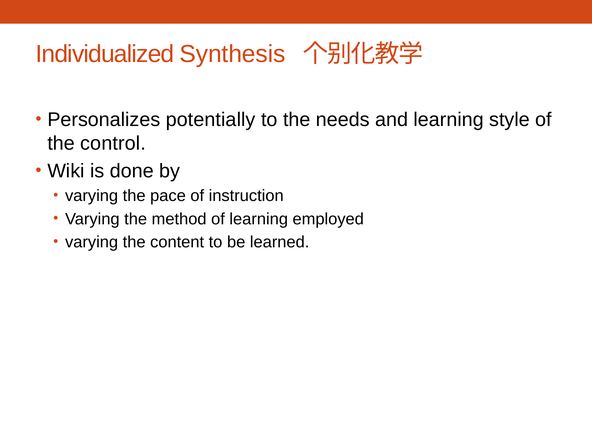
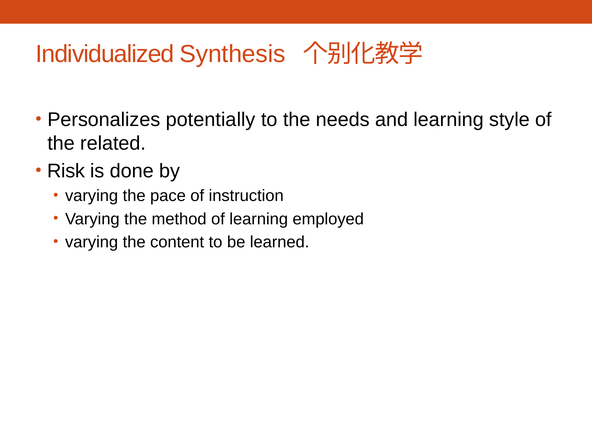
control: control -> related
Wiki: Wiki -> Risk
